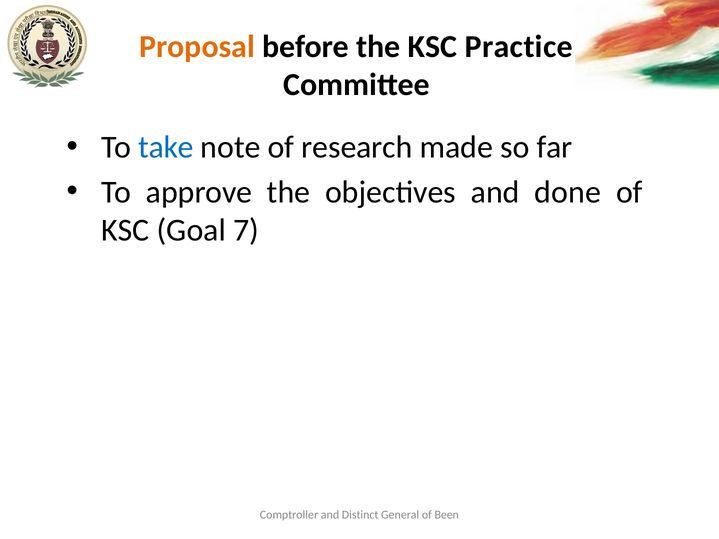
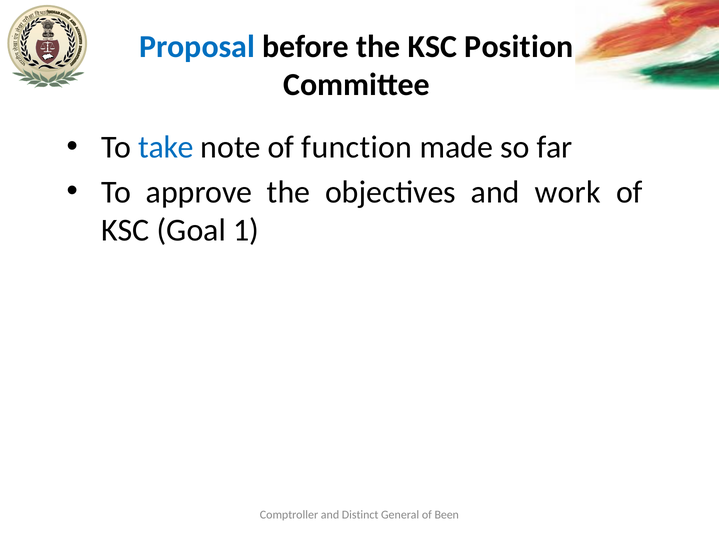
Proposal colour: orange -> blue
Practice: Practice -> Position
research: research -> function
done: done -> work
7: 7 -> 1
